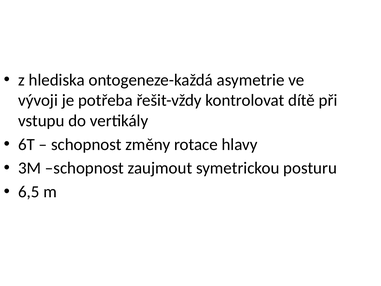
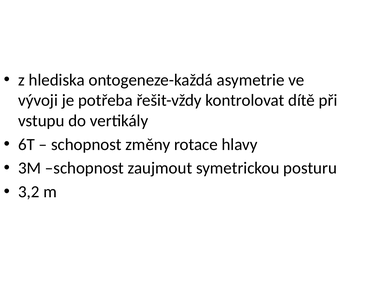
6,5: 6,5 -> 3,2
